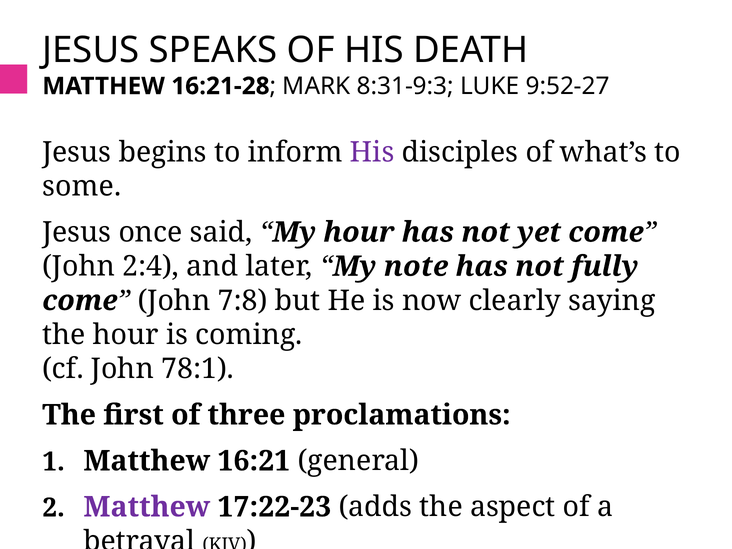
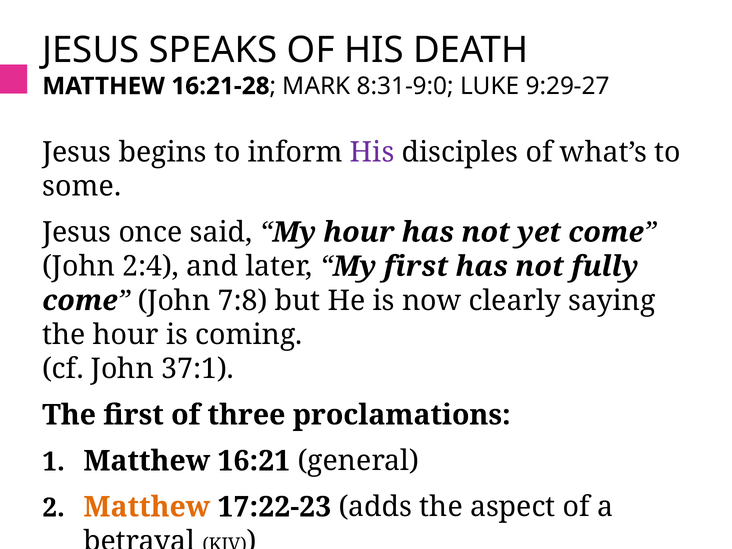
8:31-9:3: 8:31-9:3 -> 8:31-9:0
9:52-27: 9:52-27 -> 9:29-27
My note: note -> first
78:1: 78:1 -> 37:1
Matthew at (147, 507) colour: purple -> orange
